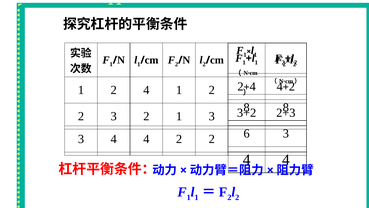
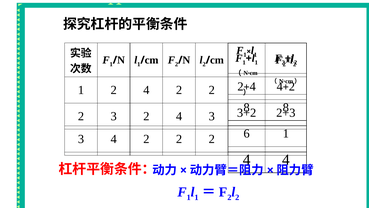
2 4 1: 1 -> 2
3 2 1: 1 -> 4
6 3: 3 -> 1
4 at (146, 139): 4 -> 2
